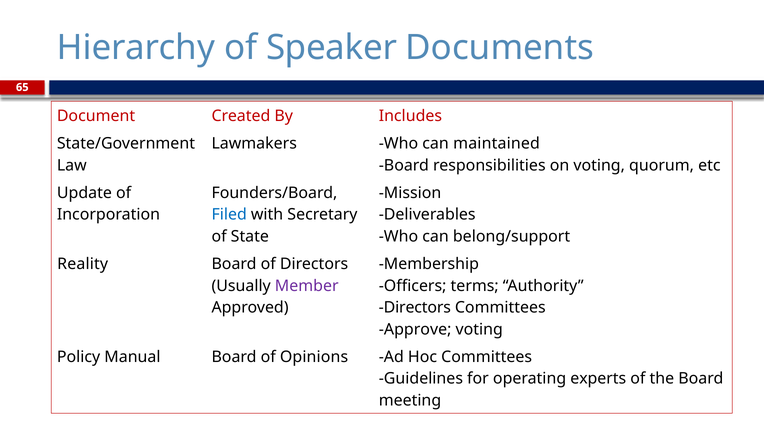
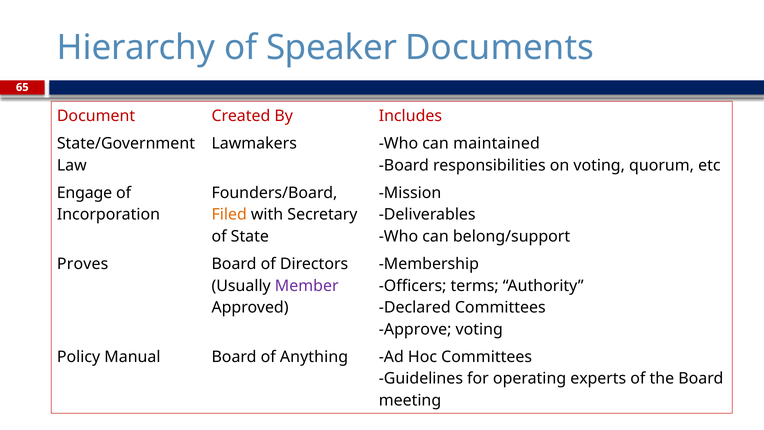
Update: Update -> Engage
Filed colour: blue -> orange
Reality: Reality -> Proves
Directors at (415, 307): Directors -> Declared
Opinions: Opinions -> Anything
